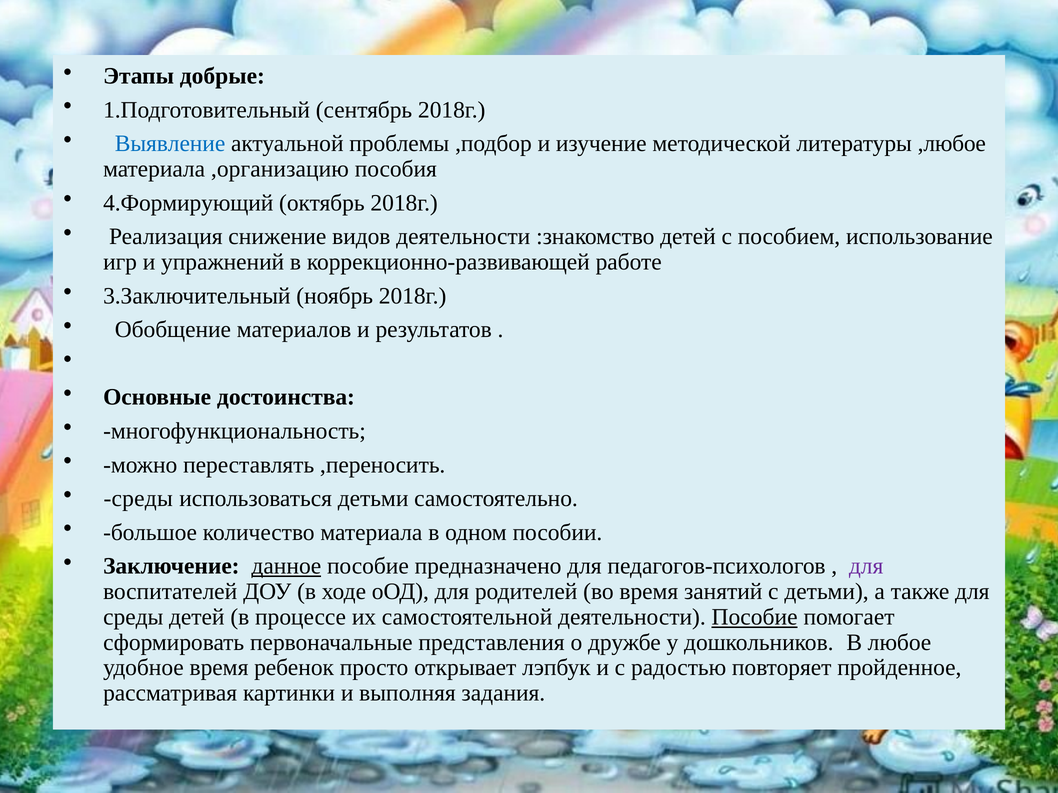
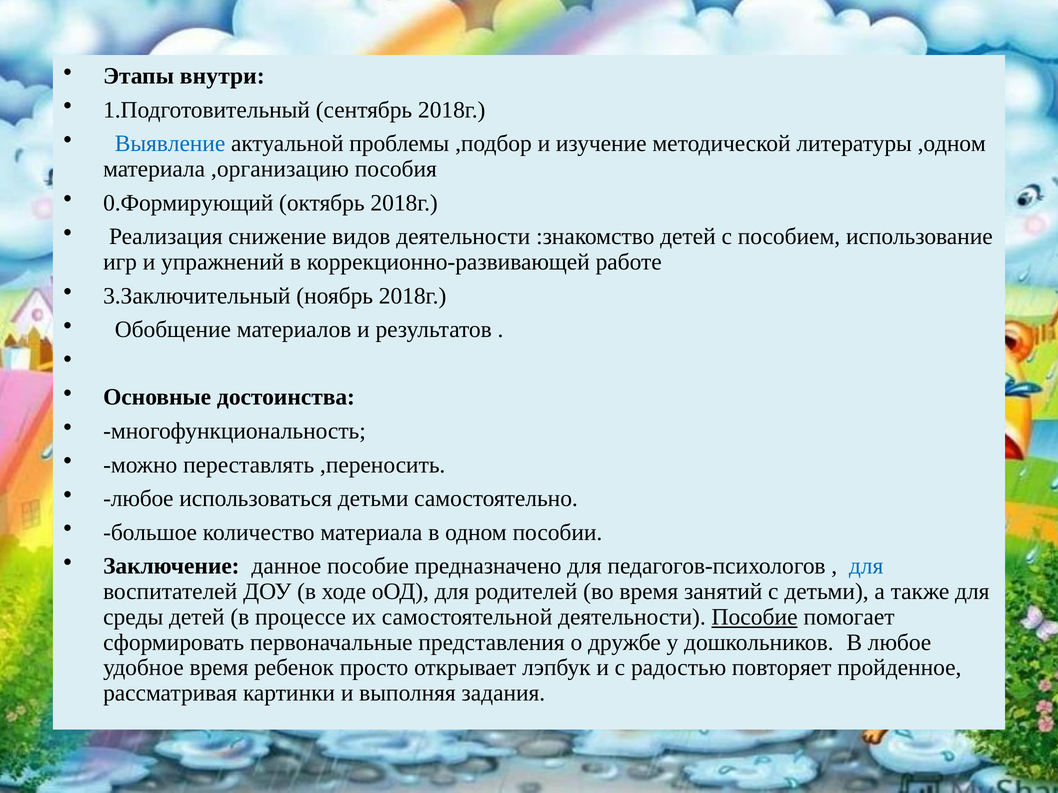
добрые: добрые -> внутри
,любое: ,любое -> ,одном
4.Формирующий: 4.Формирующий -> 0.Формирующий
среды at (138, 499): среды -> любое
данное underline: present -> none
для at (866, 567) colour: purple -> blue
